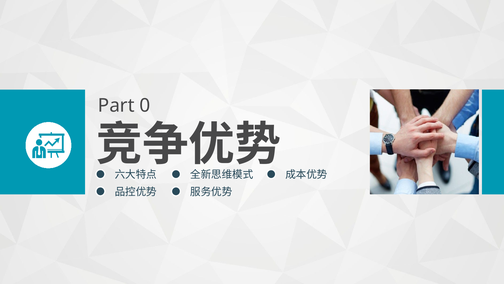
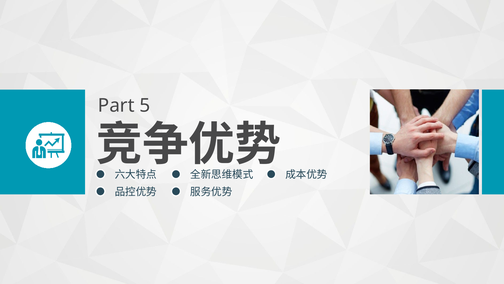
0: 0 -> 5
